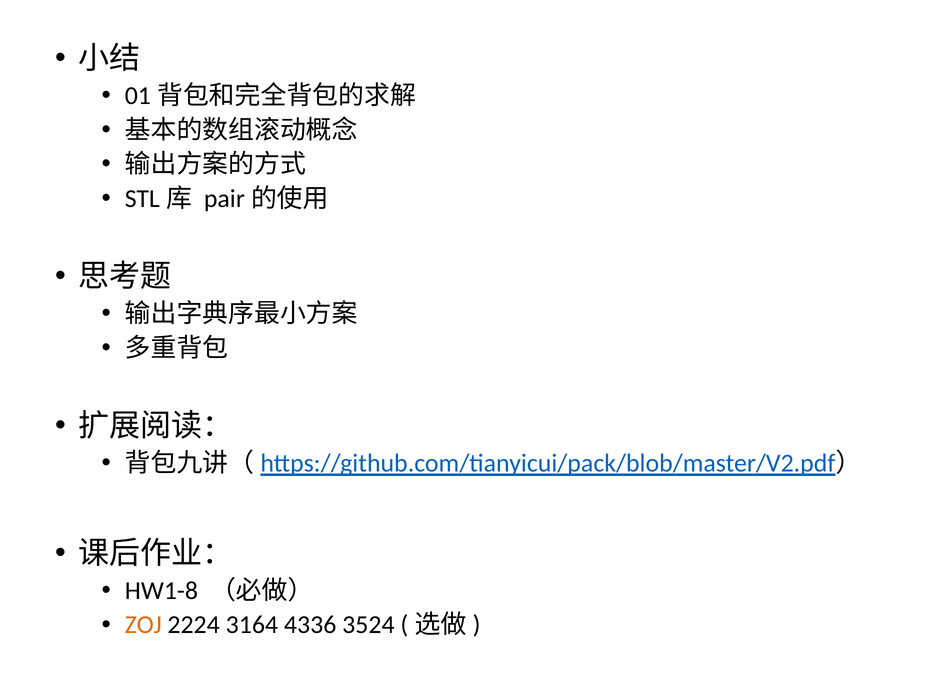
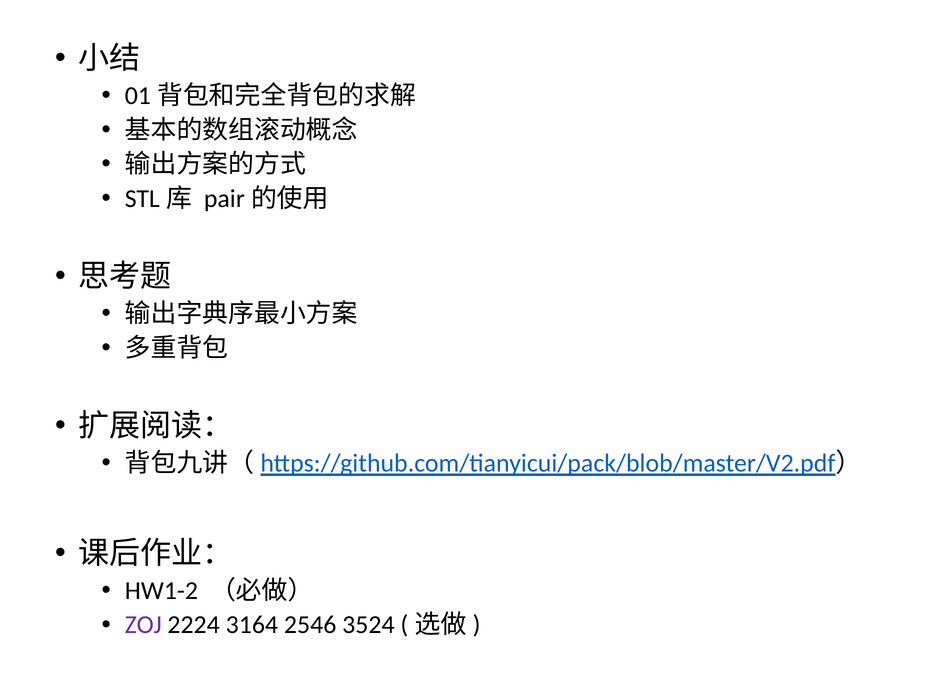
HW1-8: HW1-8 -> HW1-2
ZOJ colour: orange -> purple
4336: 4336 -> 2546
